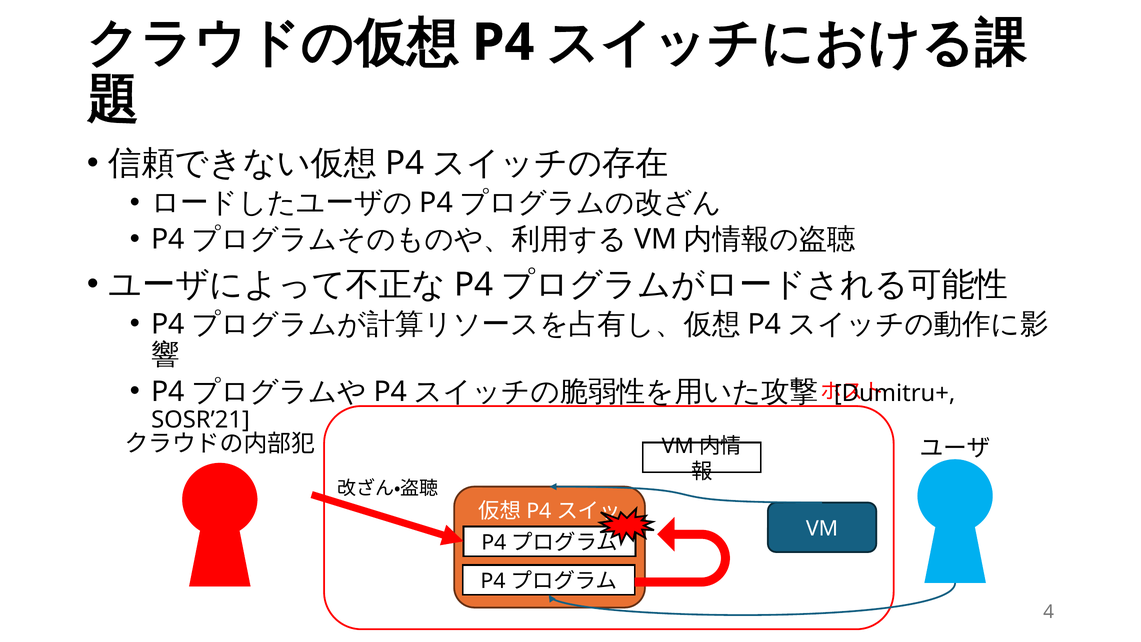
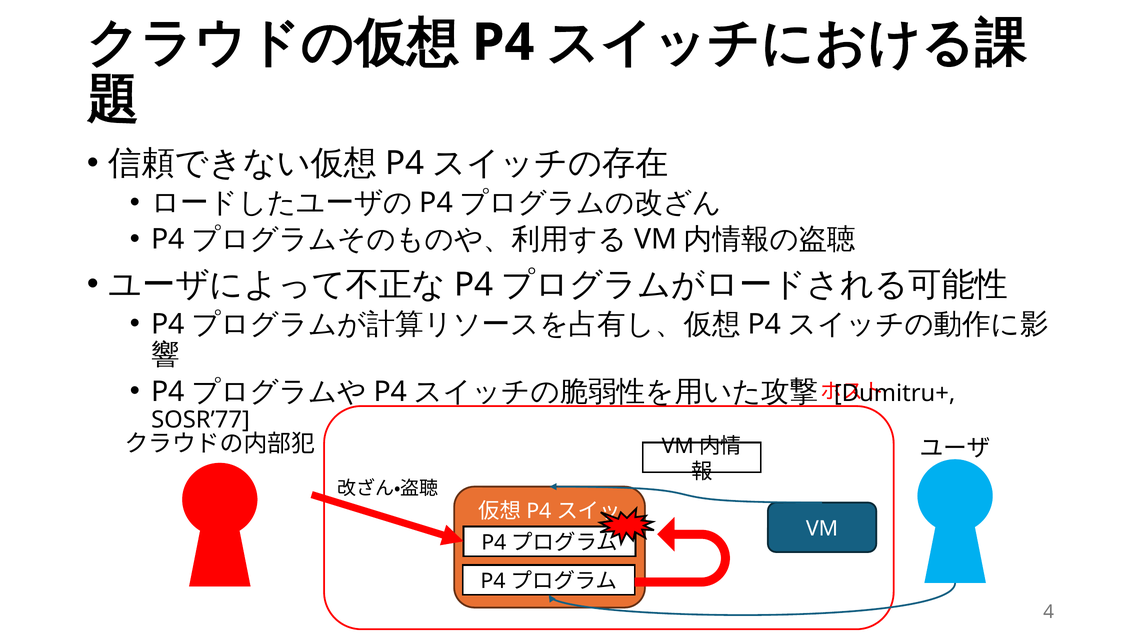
SOSR’21: SOSR’21 -> SOSR’77
